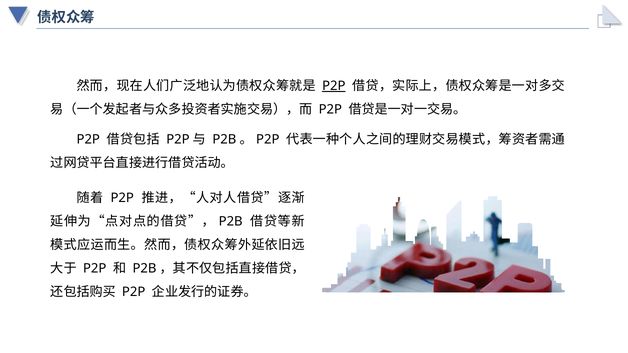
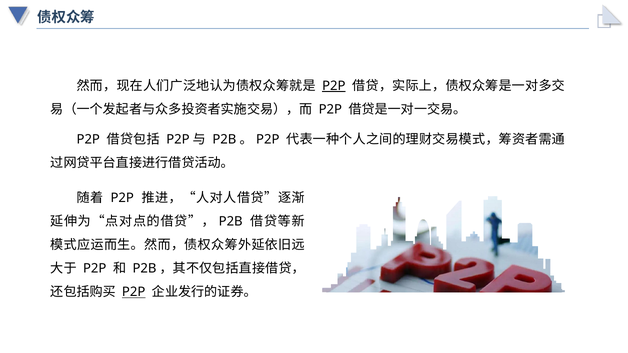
P2P at (134, 292) underline: none -> present
